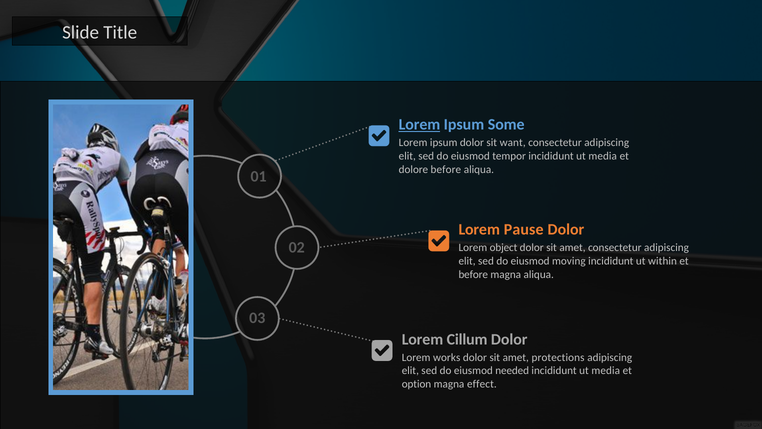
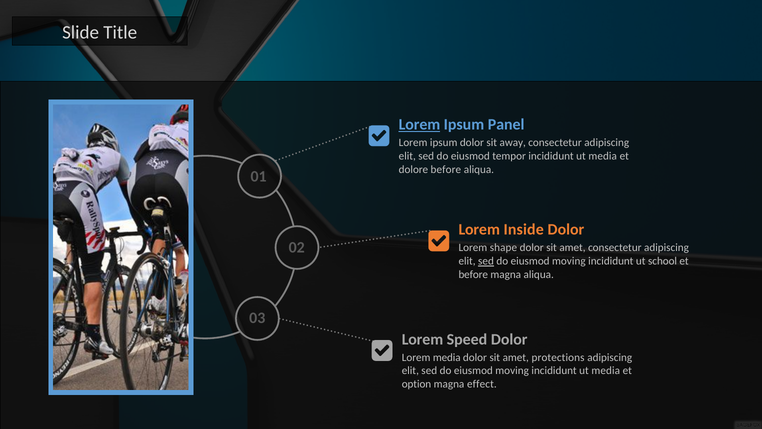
Some: Some -> Panel
want: want -> away
Pause: Pause -> Inside
object: object -> shape
sed at (486, 261) underline: none -> present
within: within -> school
Cillum: Cillum -> Speed
Lorem works: works -> media
needed at (512, 370): needed -> moving
